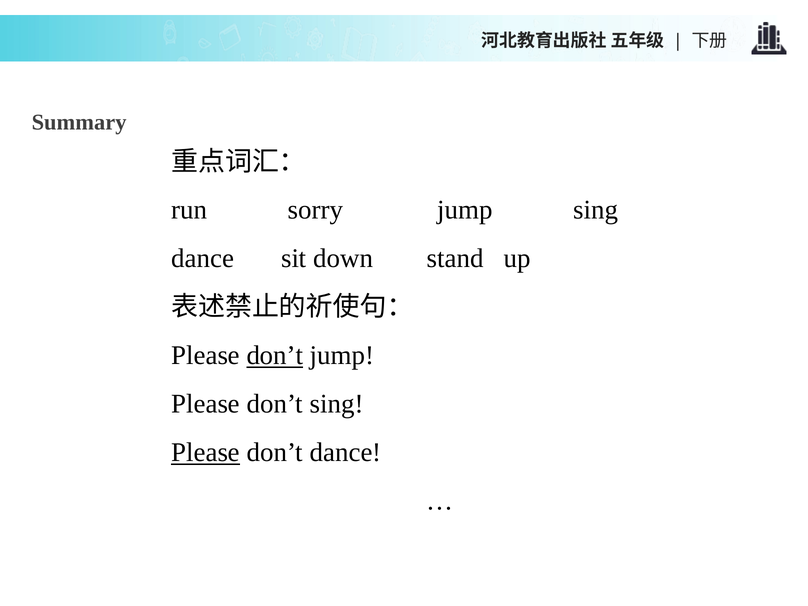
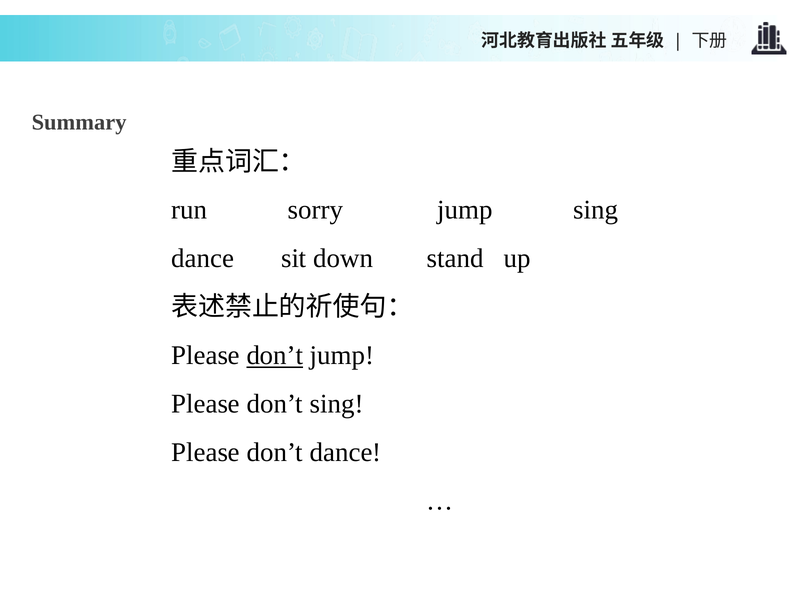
Please at (206, 452) underline: present -> none
